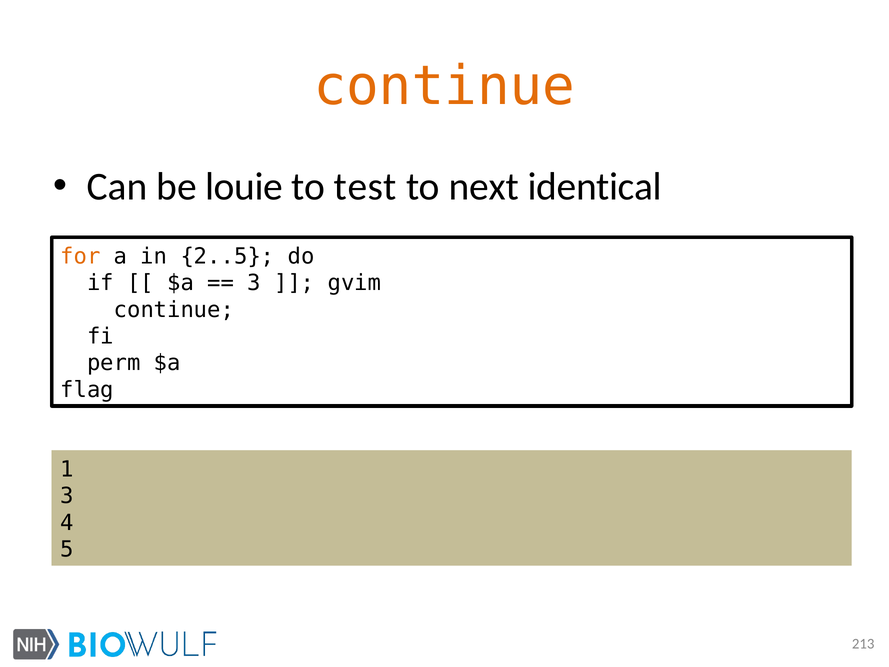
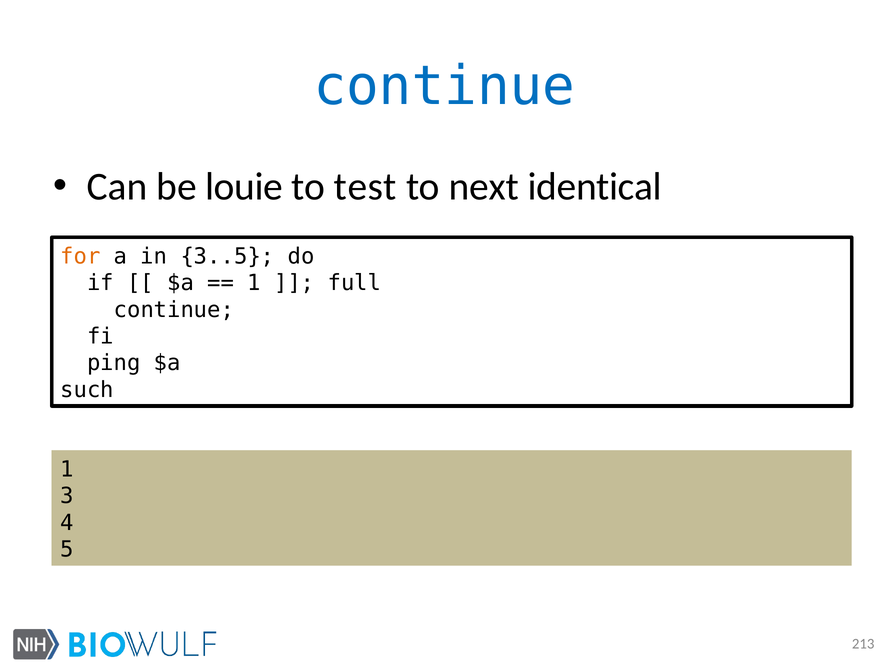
continue at (444, 86) colour: orange -> blue
2..5: 2..5 -> 3..5
3 at (254, 283): 3 -> 1
gvim: gvim -> full
perm: perm -> ping
flag: flag -> such
